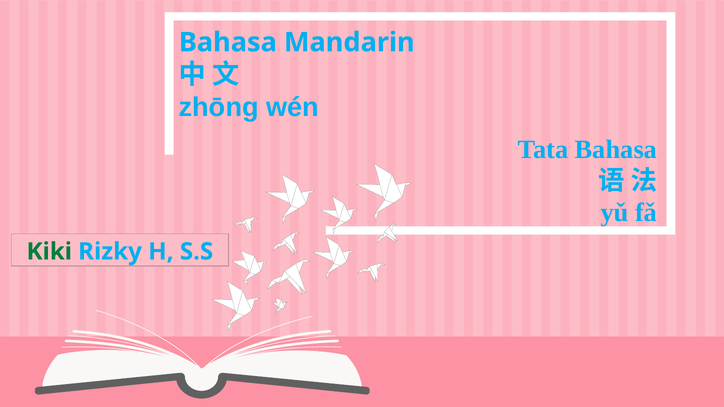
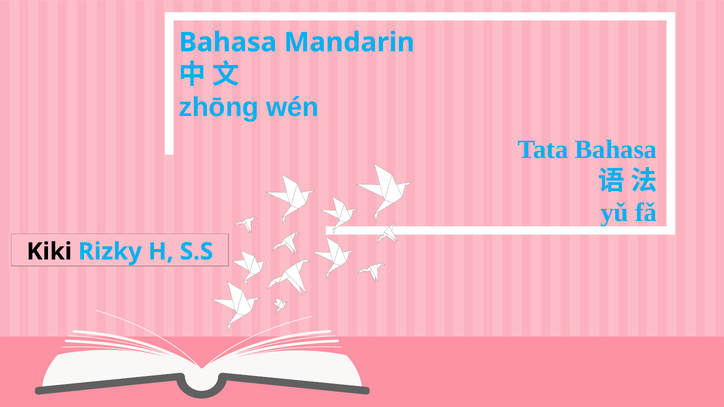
Kiki colour: green -> black
